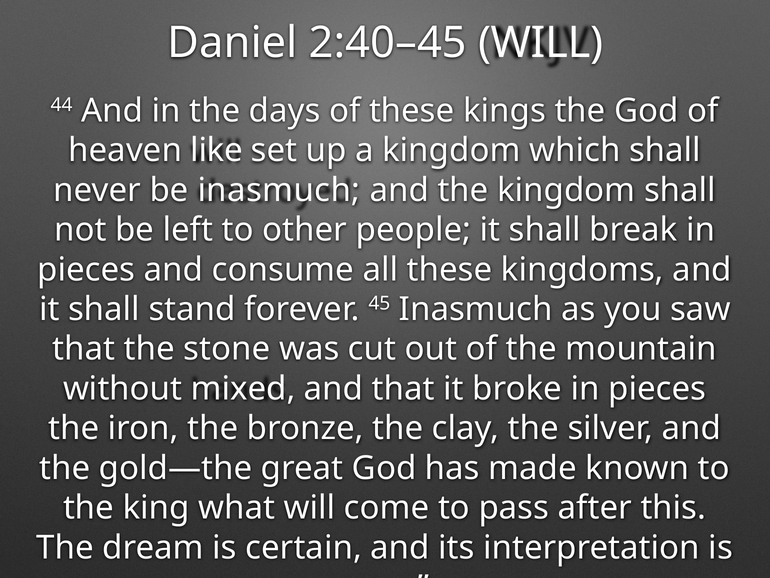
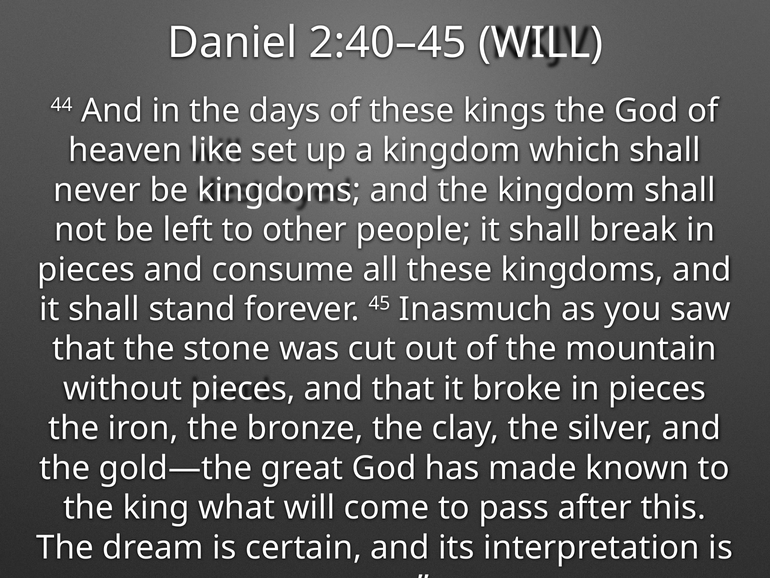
be inasmuch: inasmuch -> kingdoms
without mixed: mixed -> pieces
